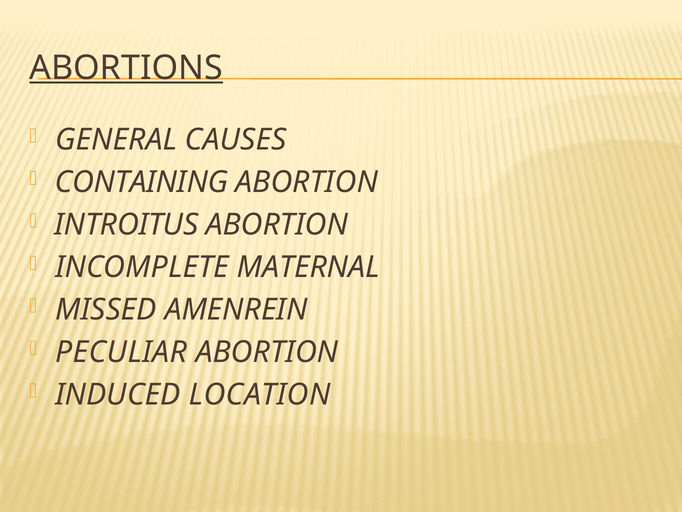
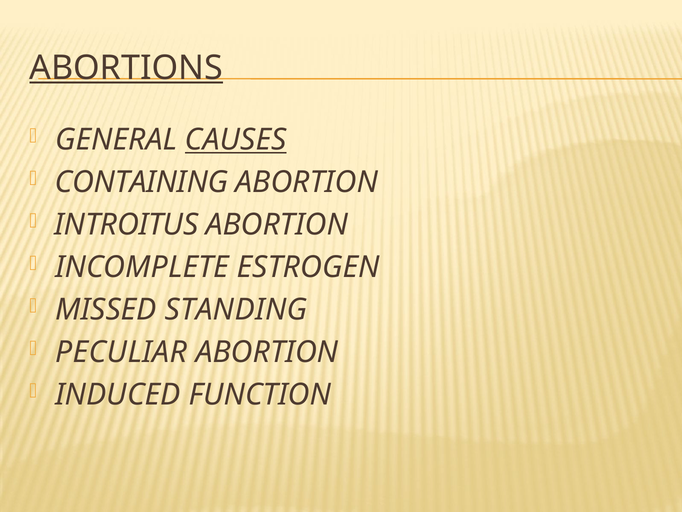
CAUSES underline: none -> present
MATERNAL: MATERNAL -> ESTROGEN
AMENREIN: AMENREIN -> STANDING
LOCATION: LOCATION -> FUNCTION
